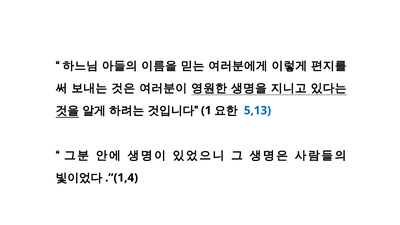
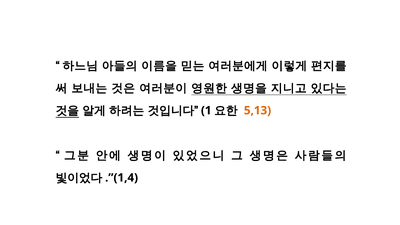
5,13 colour: blue -> orange
